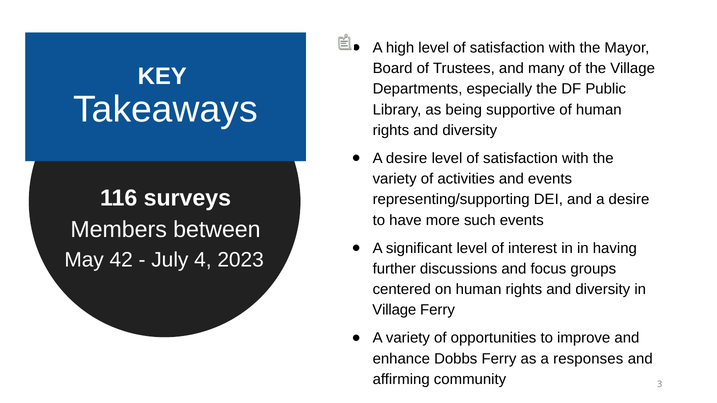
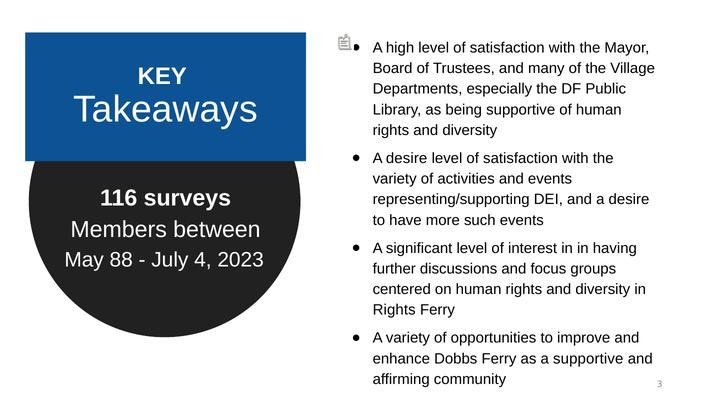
42: 42 -> 88
Village at (394, 310): Village -> Rights
a responses: responses -> supportive
